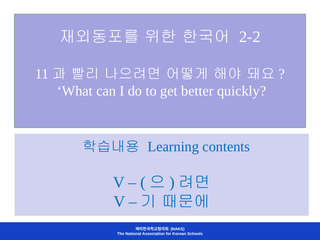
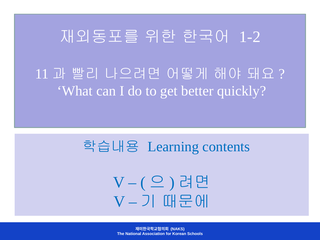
2-2: 2-2 -> 1-2
